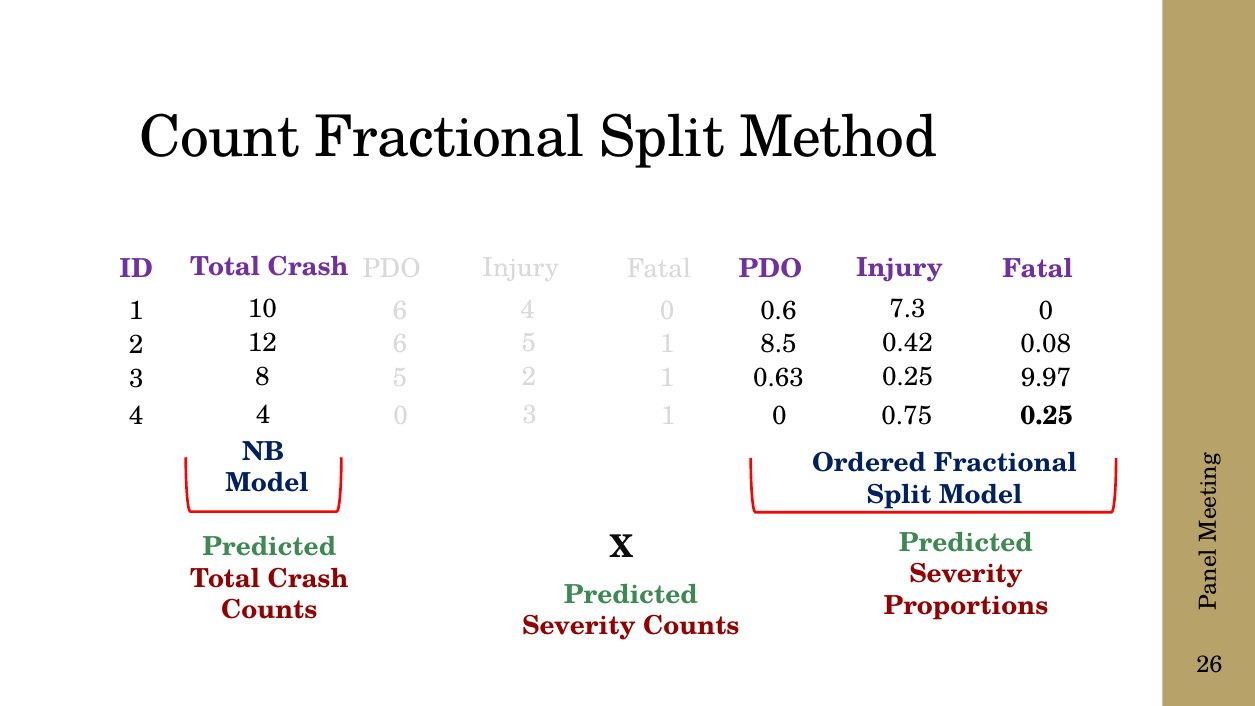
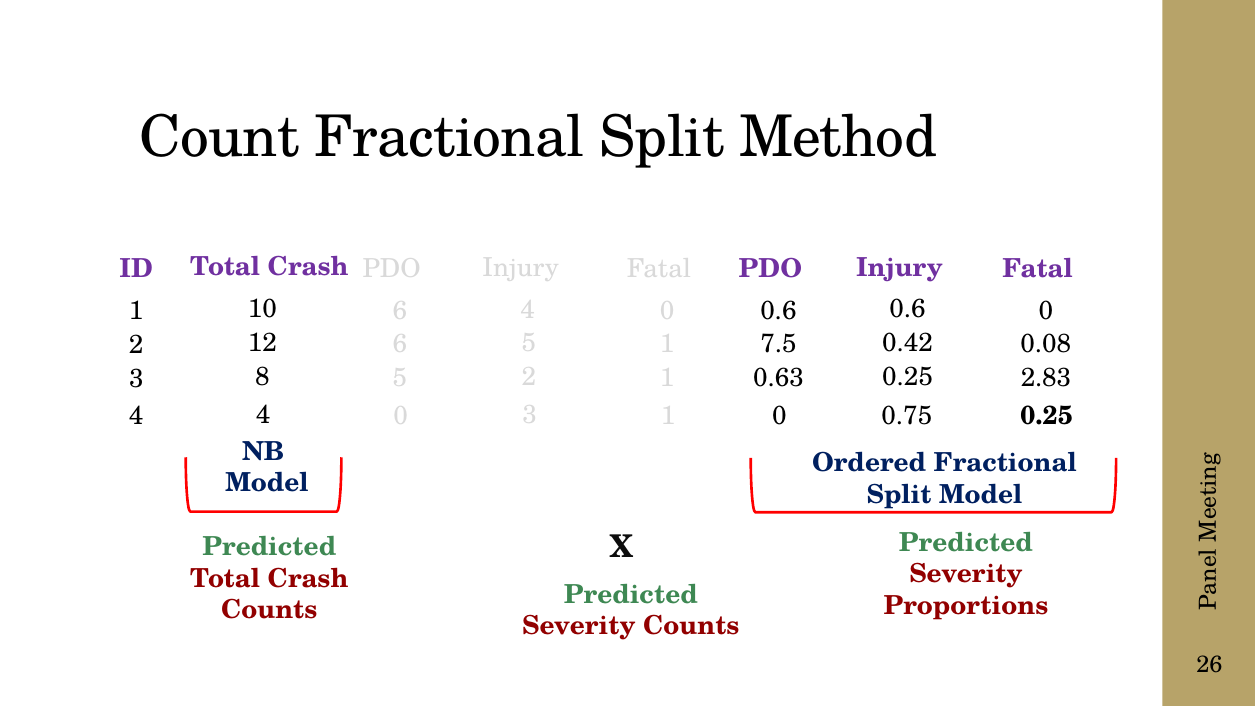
7.3 at (908, 309): 7.3 -> 0.6
8.5: 8.5 -> 7.5
9.97: 9.97 -> 2.83
